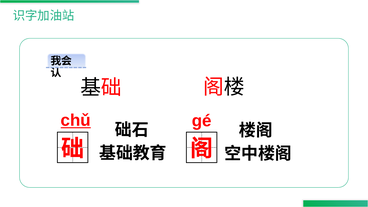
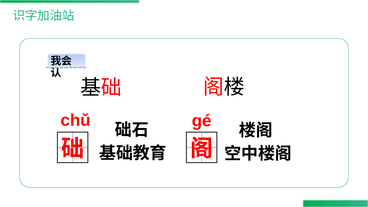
chǔ underline: present -> none
